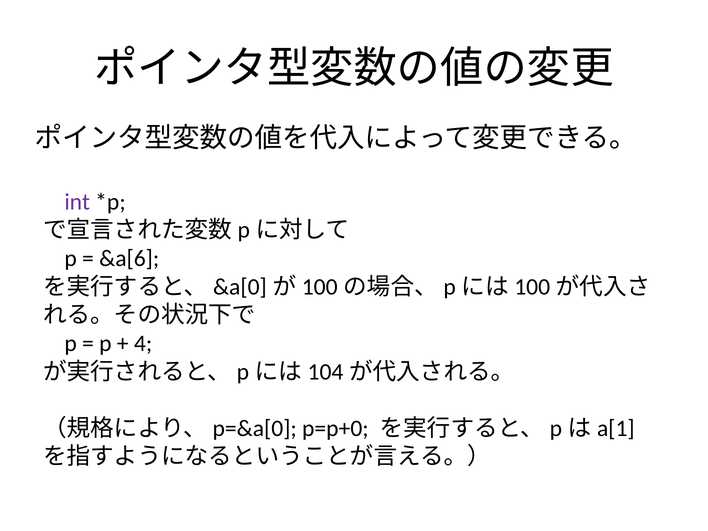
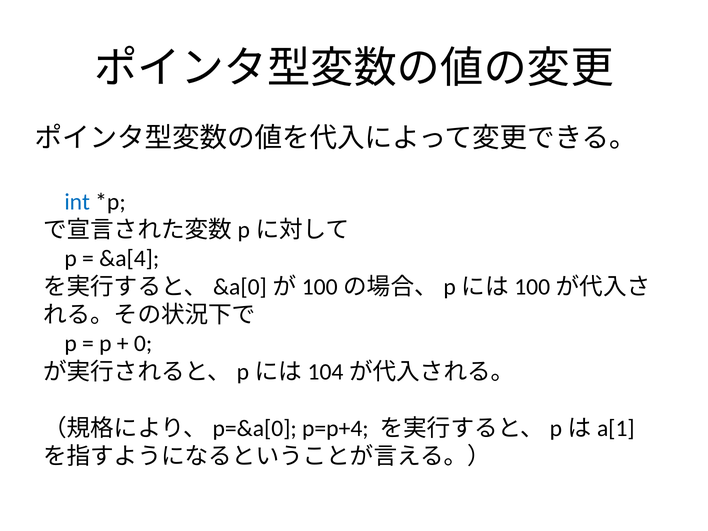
int colour: purple -> blue
&a[6: &a[6 -> &a[4
4: 4 -> 0
p=p+0: p=p+0 -> p=p+4
